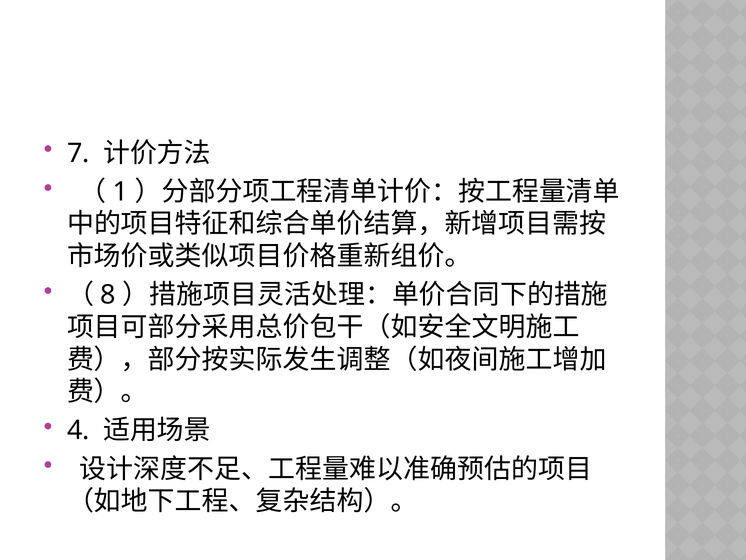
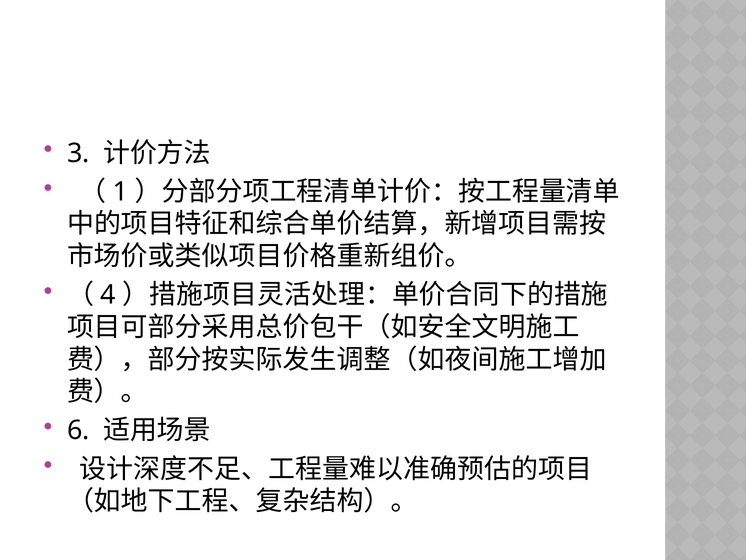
7: 7 -> 3
8: 8 -> 4
4: 4 -> 6
